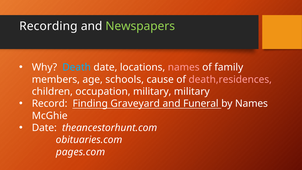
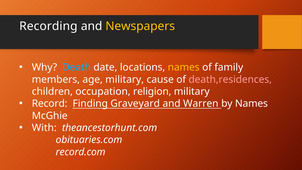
Newspapers colour: light green -> yellow
names at (184, 67) colour: pink -> yellow
age schools: schools -> military
occupation military: military -> religion
Funeral: Funeral -> Warren
Date at (44, 128): Date -> With
pages.com: pages.com -> record.com
